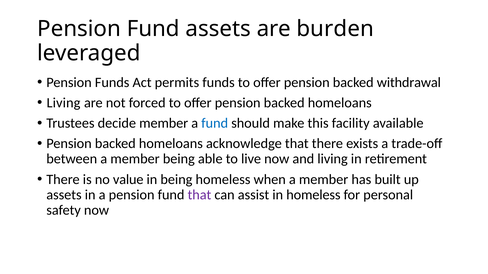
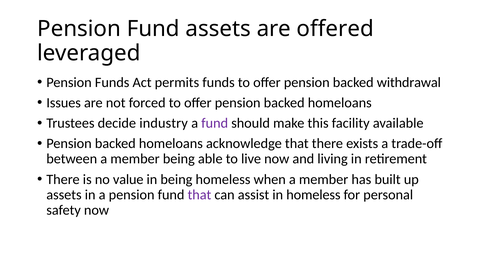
burden: burden -> offered
Living at (64, 103): Living -> Issues
decide member: member -> industry
fund at (215, 123) colour: blue -> purple
